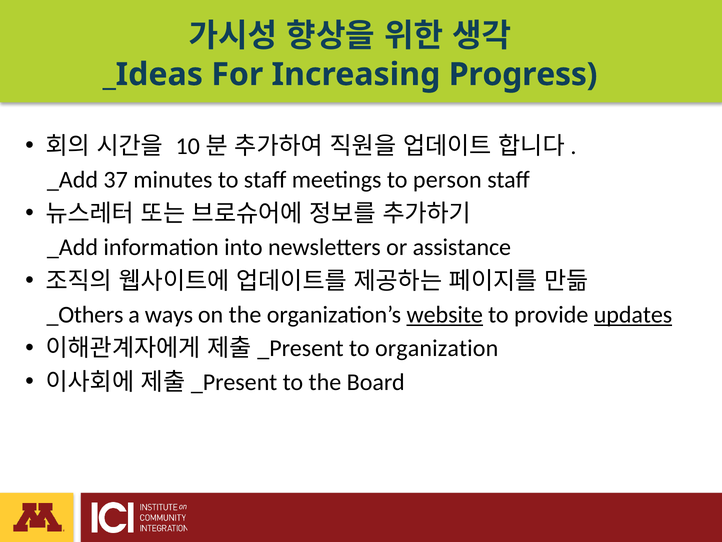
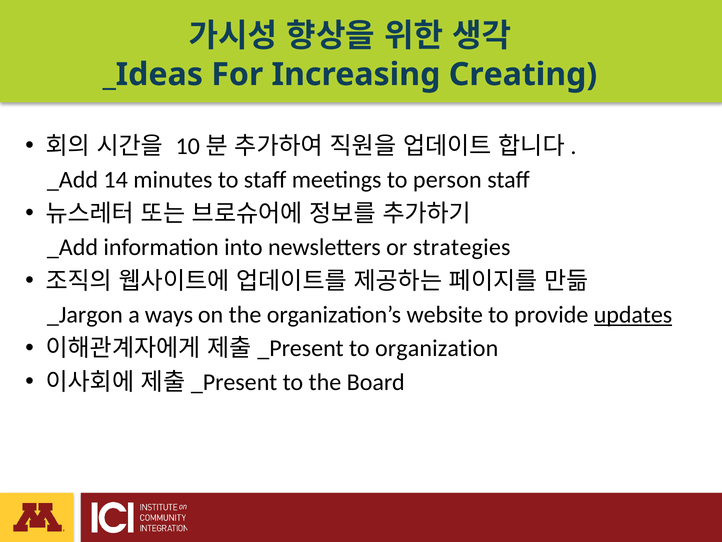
Progress: Progress -> Creating
37: 37 -> 14
assistance: assistance -> strategies
_Others: _Others -> _Jargon
website underline: present -> none
